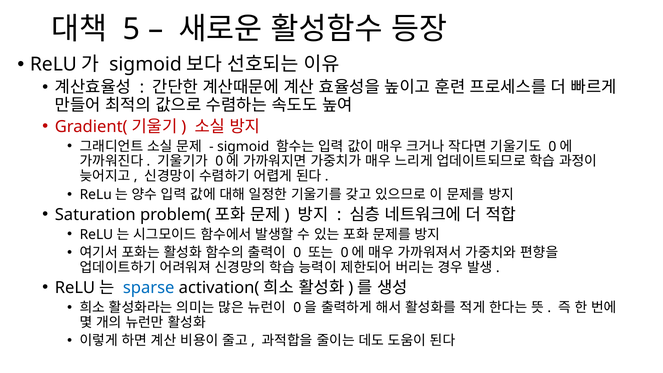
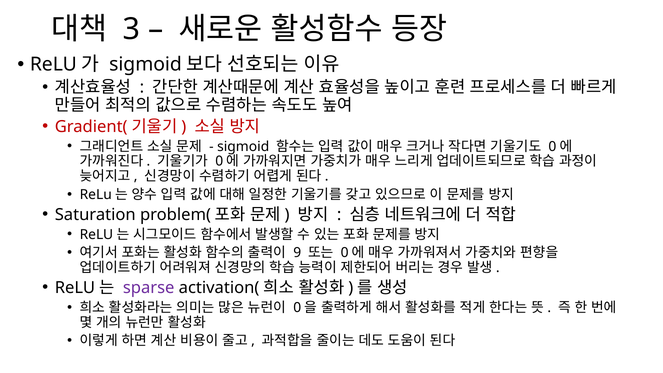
5: 5 -> 3
0 at (297, 253): 0 -> 9
sparse colour: blue -> purple
